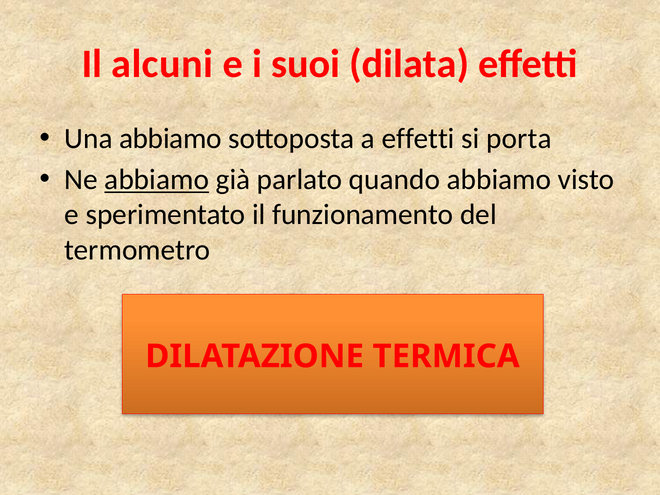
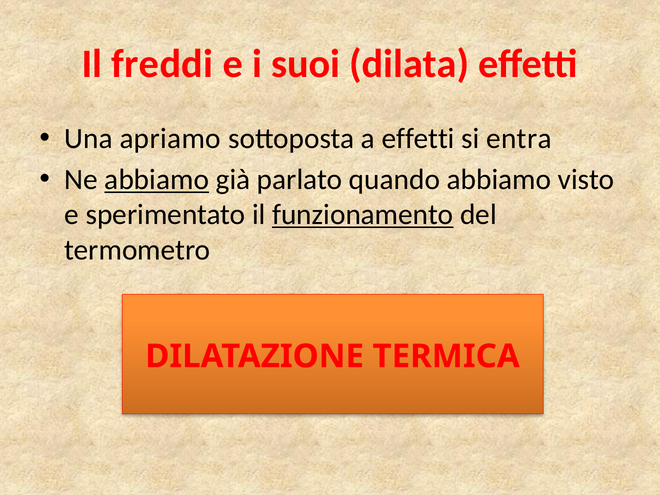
alcuni: alcuni -> freddi
Una abbiamo: abbiamo -> apriamo
porta: porta -> entra
funzionamento underline: none -> present
